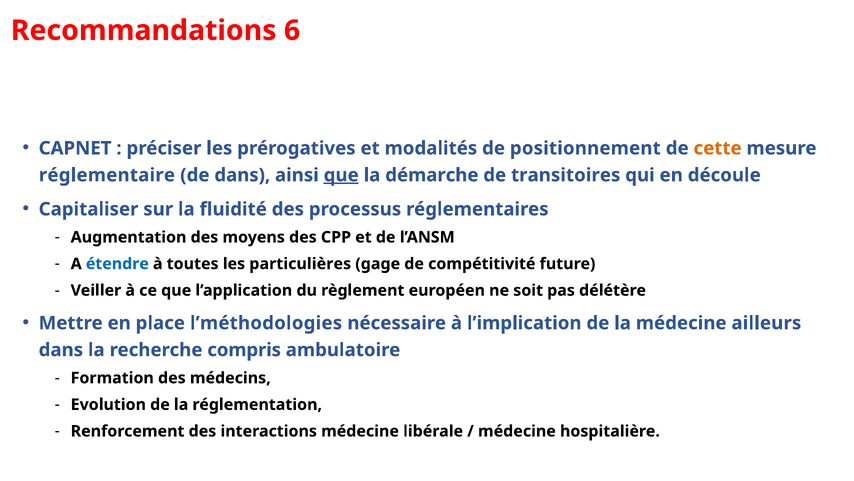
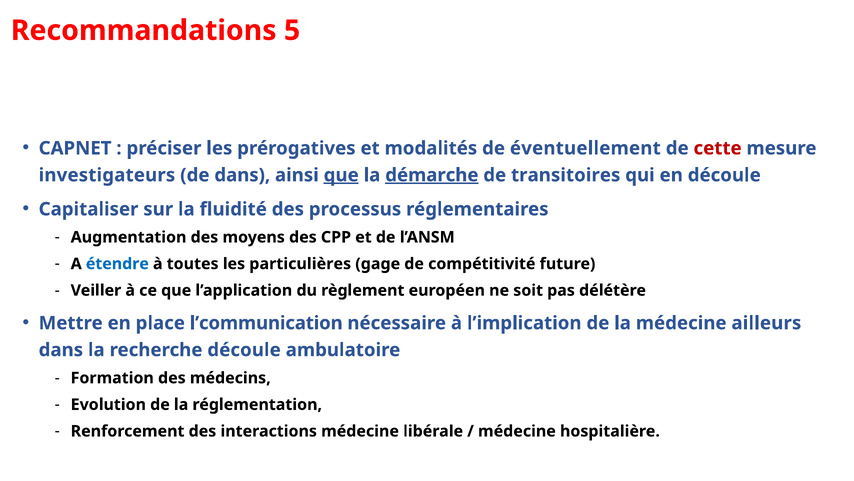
6: 6 -> 5
positionnement: positionnement -> éventuellement
cette colour: orange -> red
réglementaire: réglementaire -> investigateurs
démarche underline: none -> present
l’méthodologies: l’méthodologies -> l’communication
recherche compris: compris -> découle
